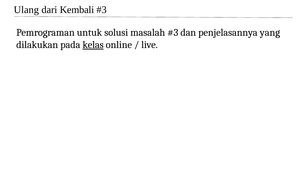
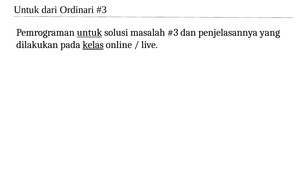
Ulang at (26, 10): Ulang -> Untuk
Kembali: Kembali -> Ordinari
untuk at (89, 32) underline: none -> present
